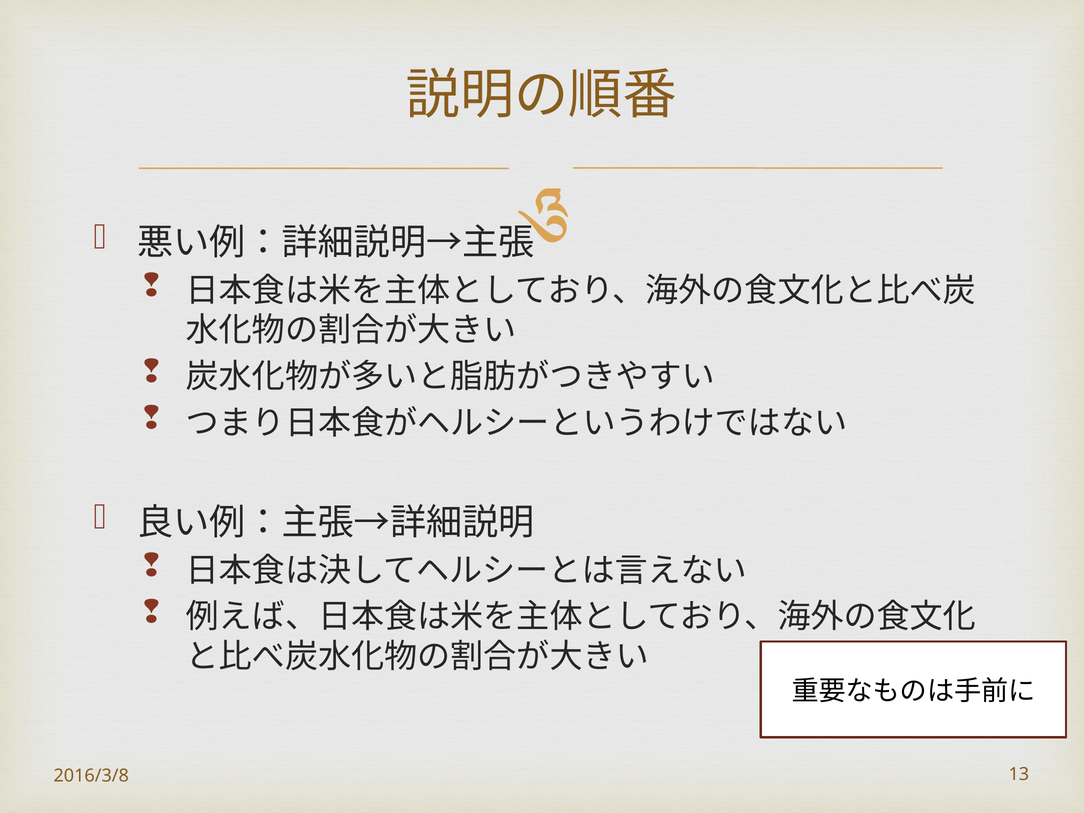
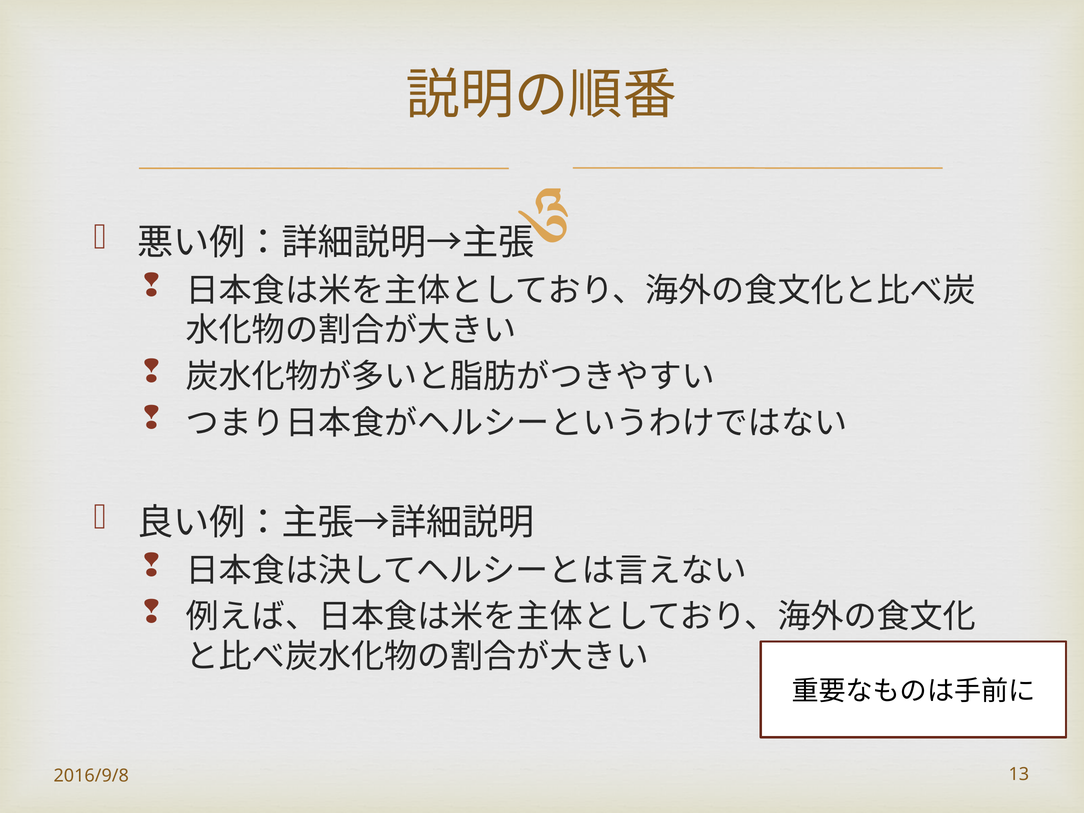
2016/3/8: 2016/3/8 -> 2016/9/8
